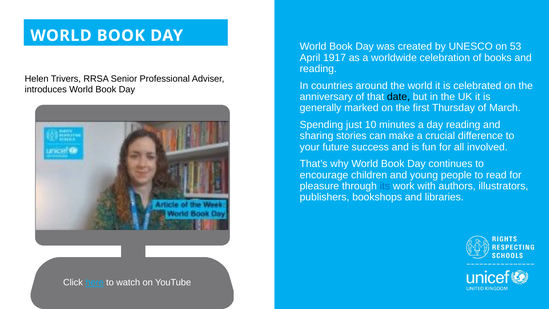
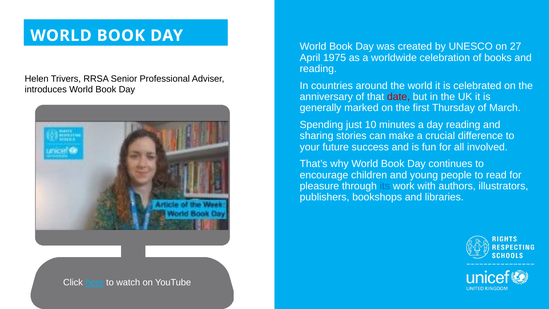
53: 53 -> 27
1917: 1917 -> 1975
date colour: black -> red
